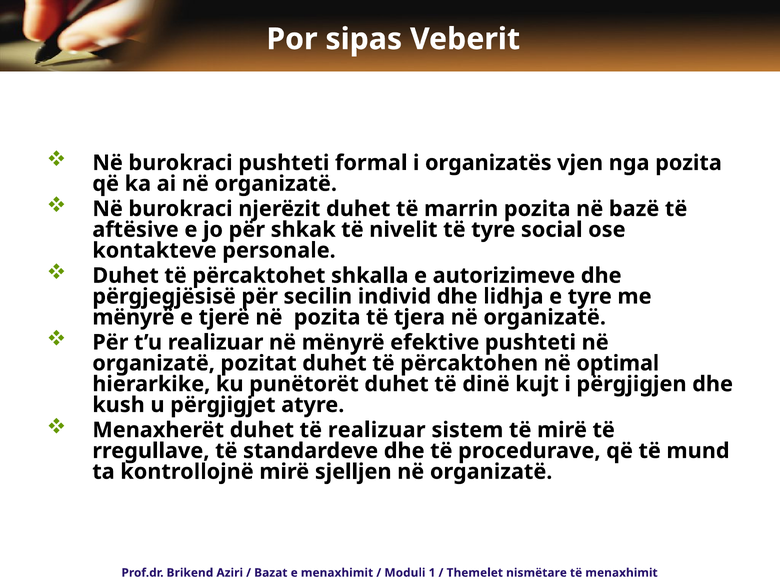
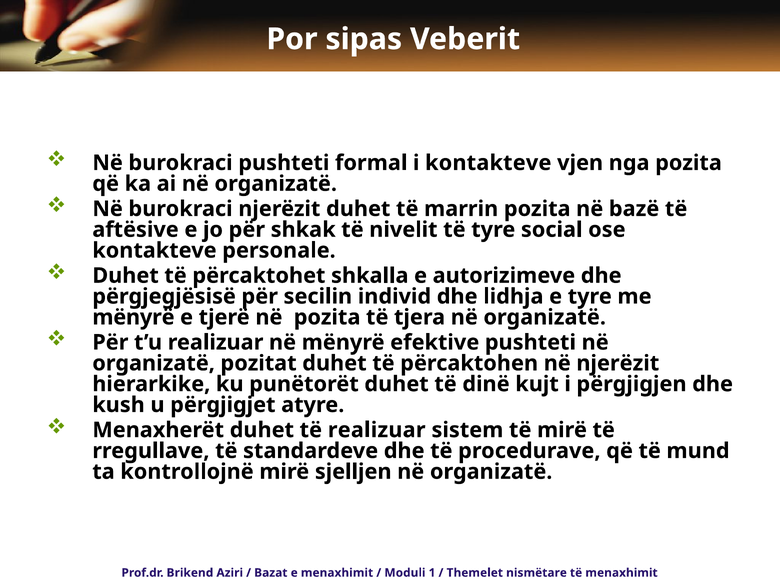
i organizatës: organizatës -> kontakteve
në optimal: optimal -> njerëzit
